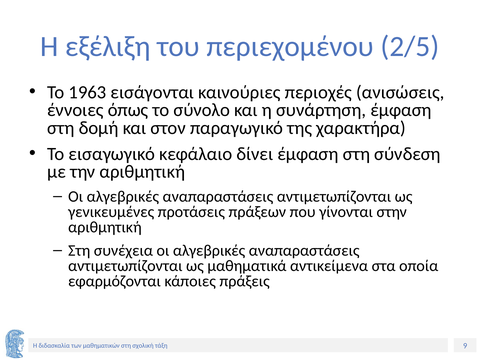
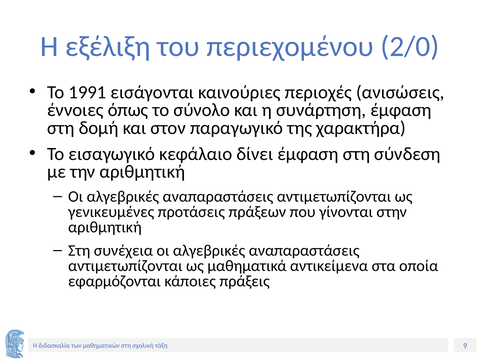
2/5: 2/5 -> 2/0
1963: 1963 -> 1991
